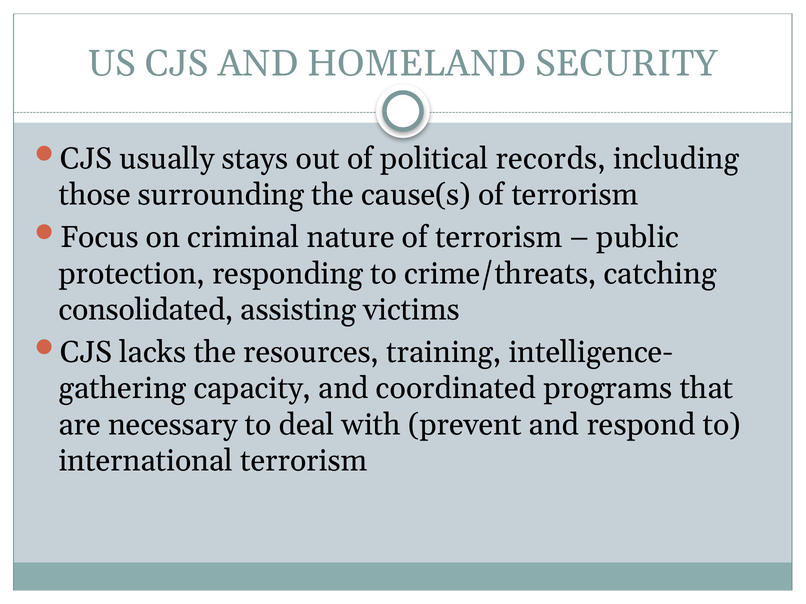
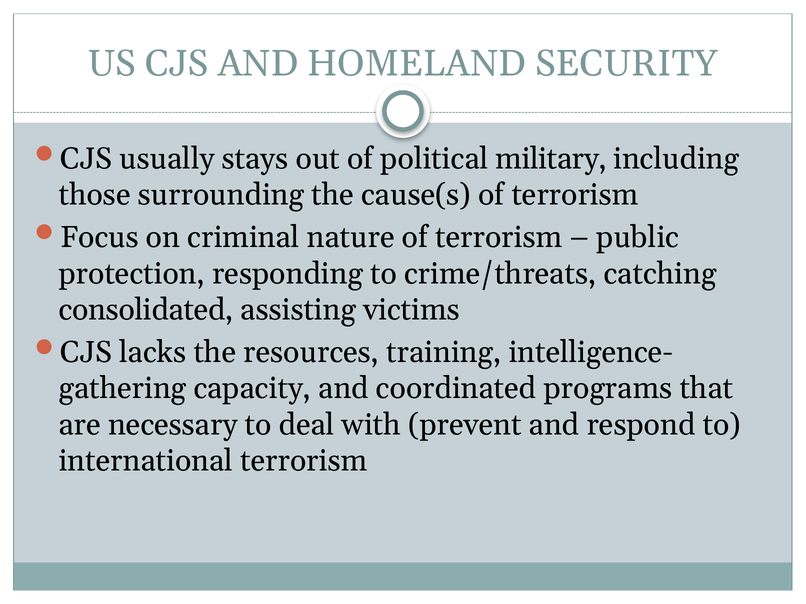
records: records -> military
